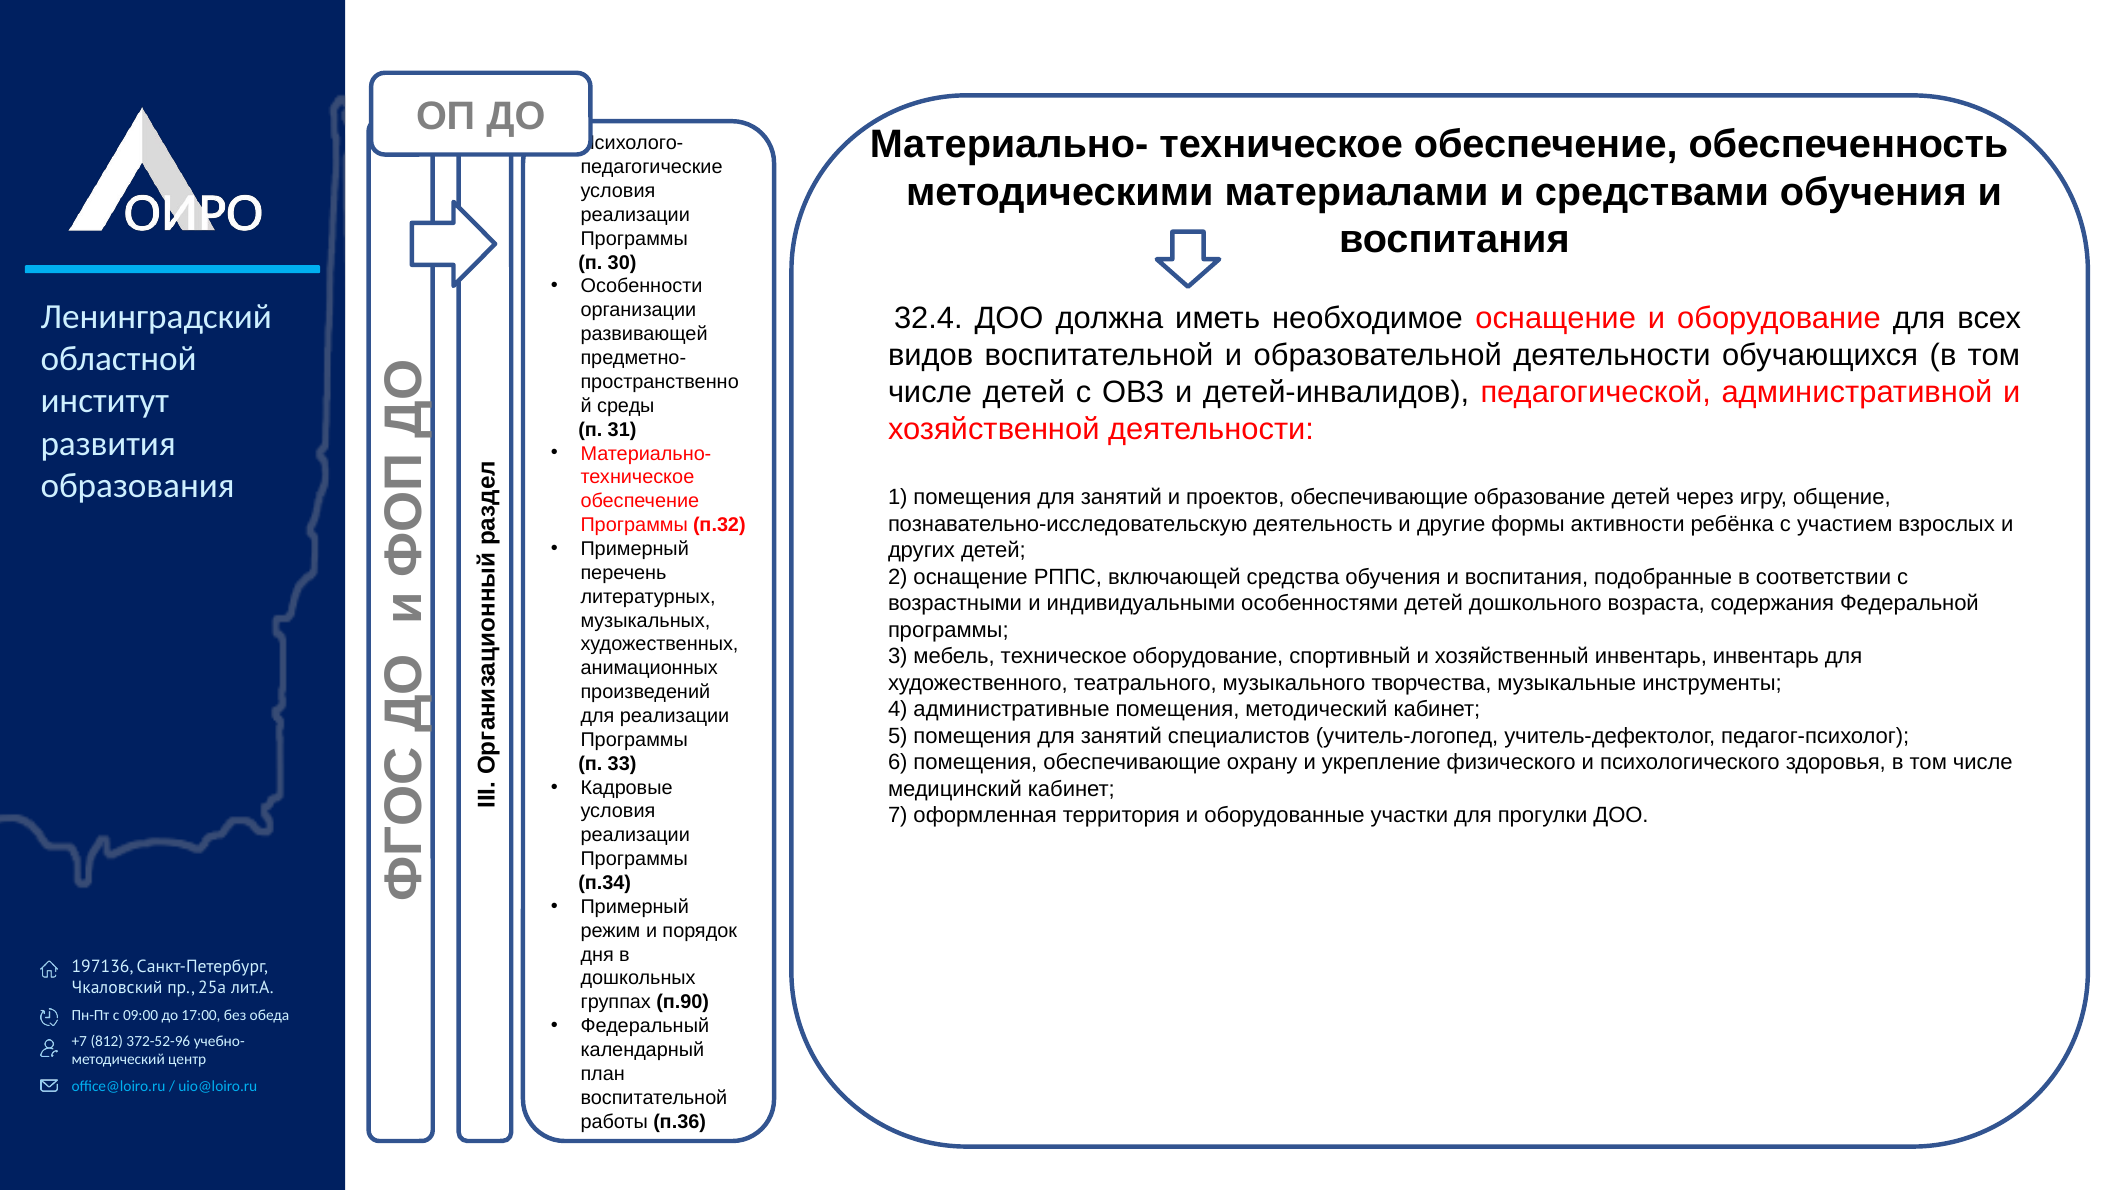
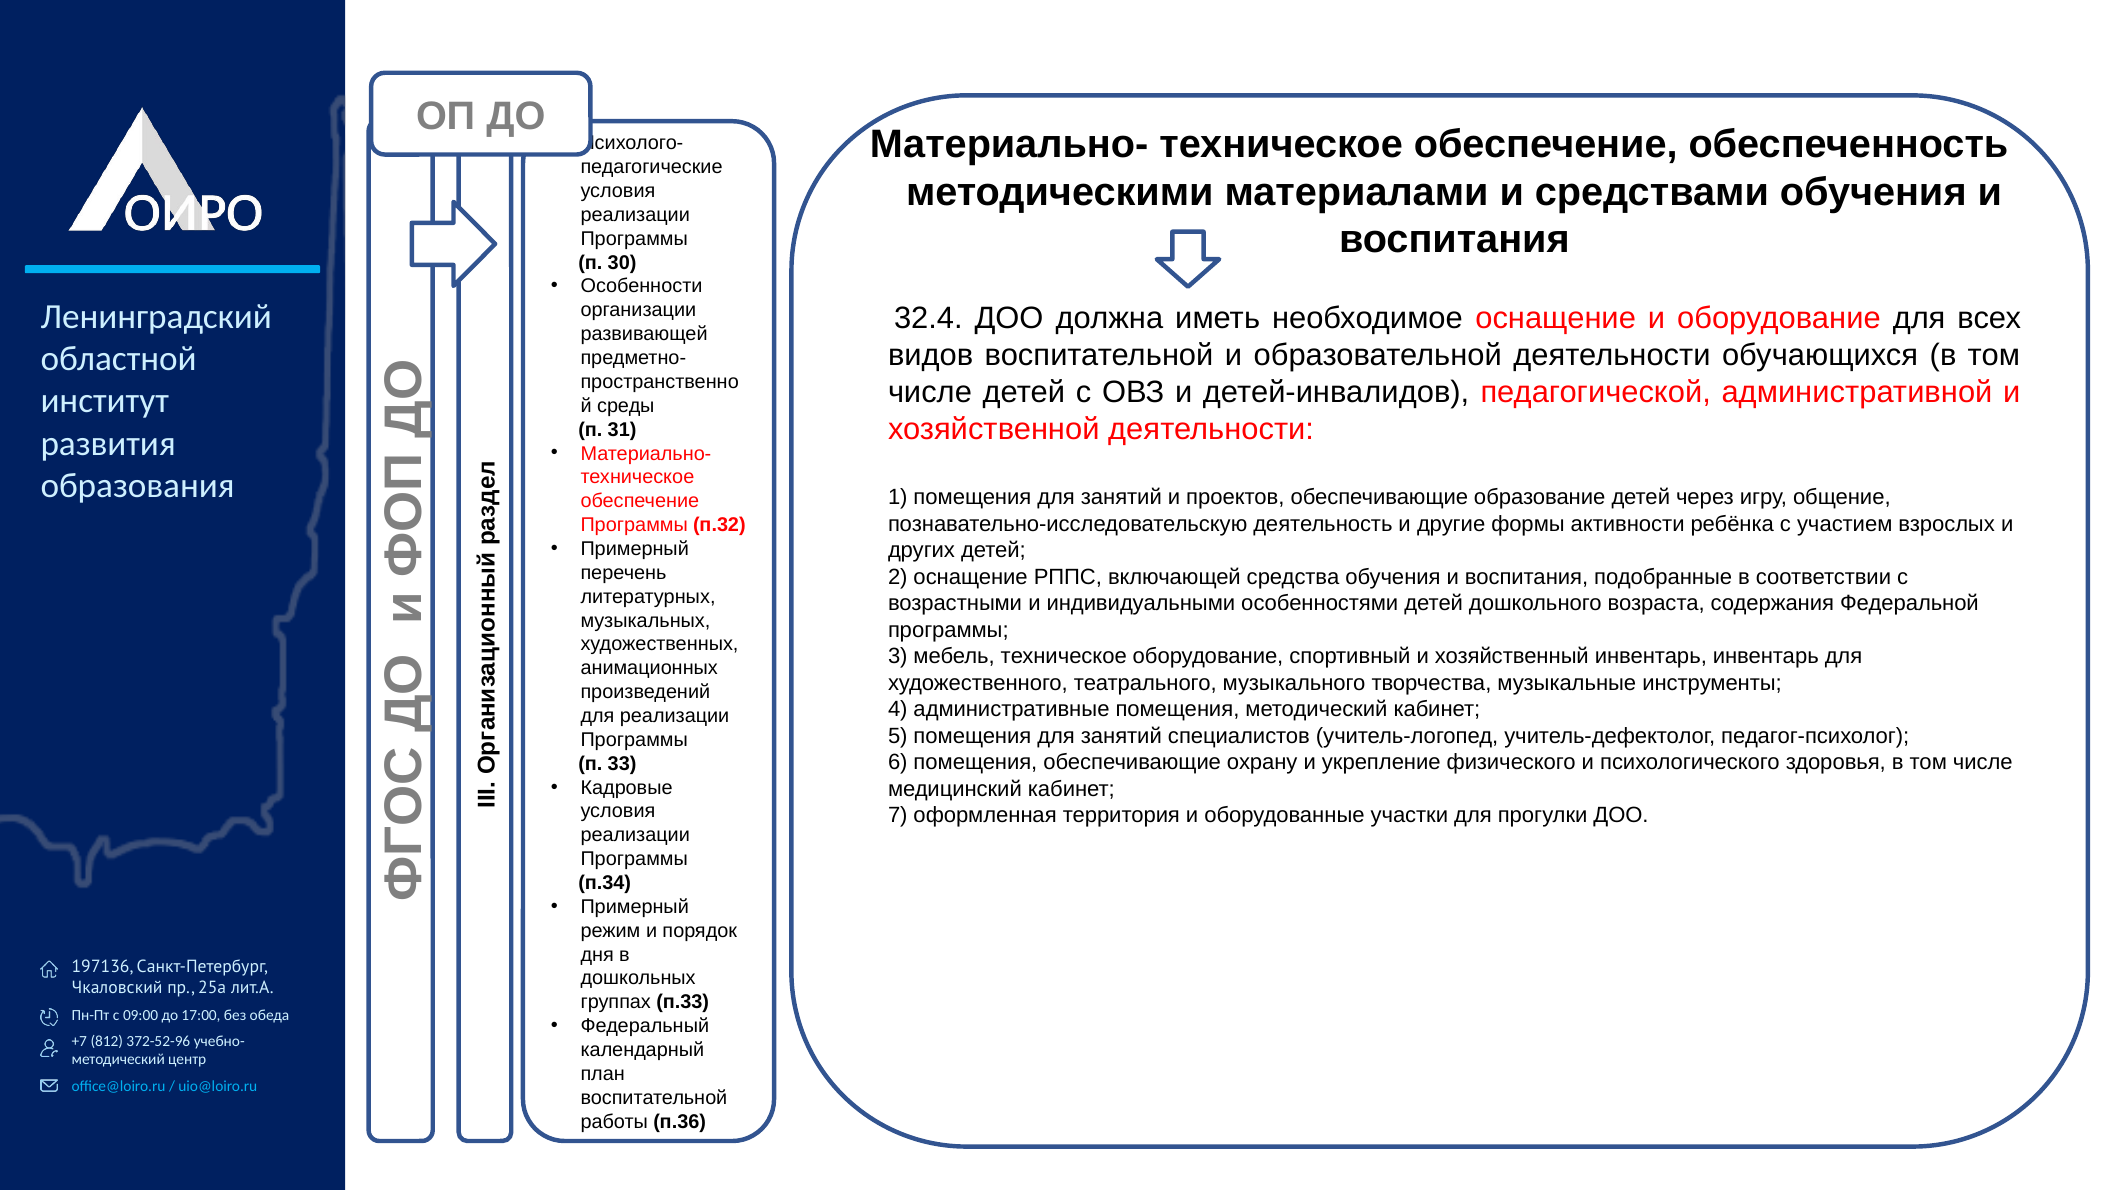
п.90: п.90 -> п.33
